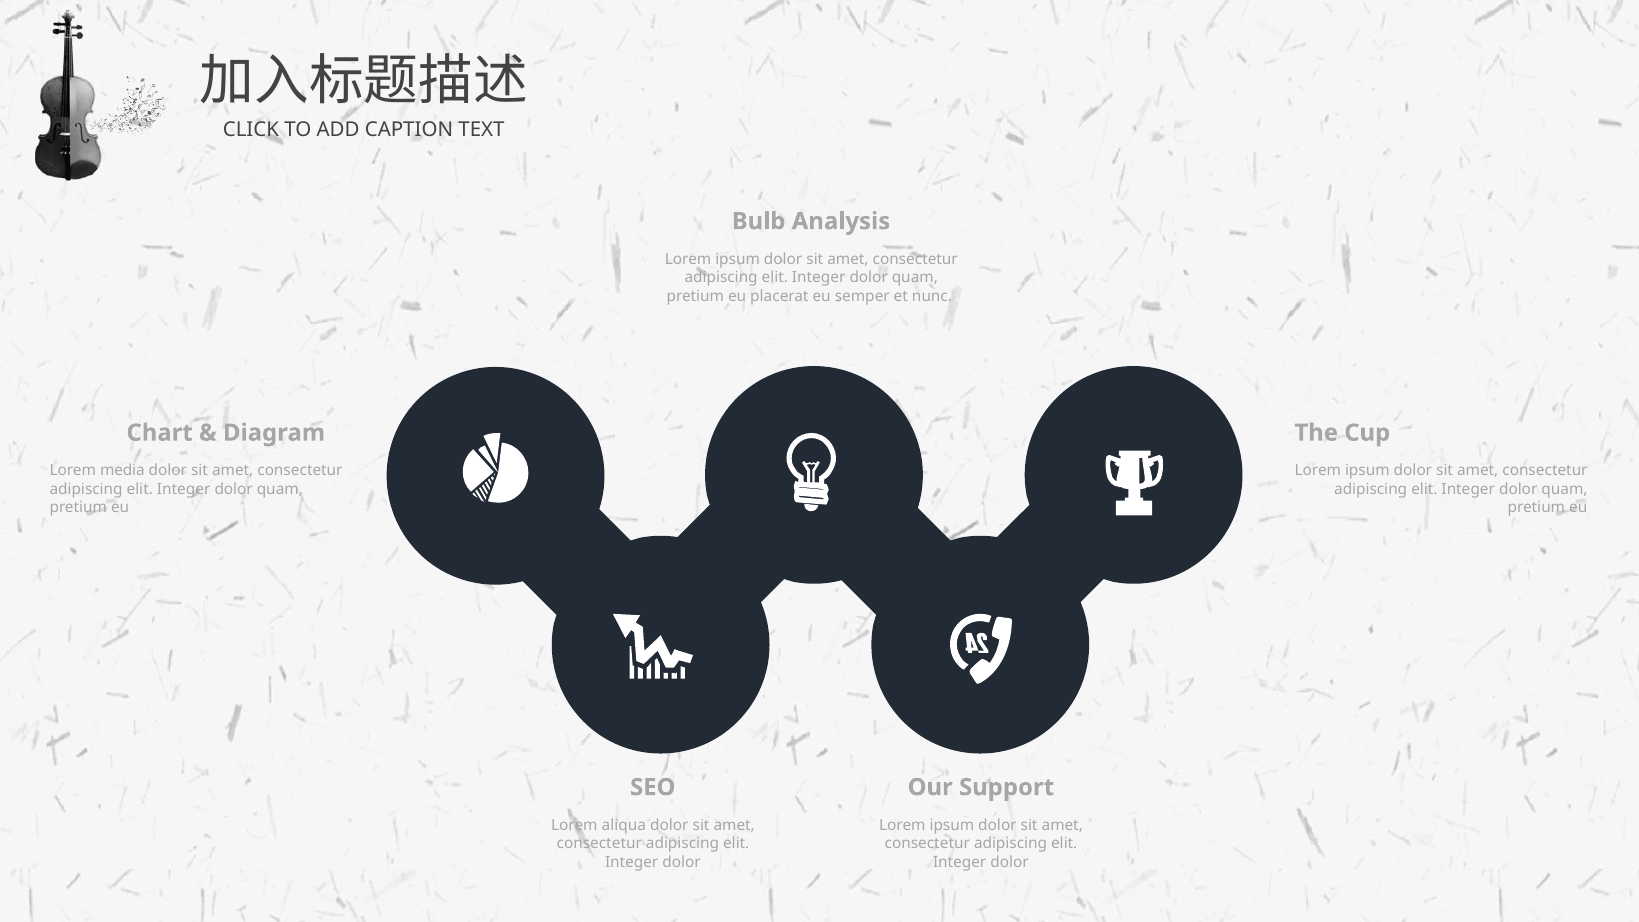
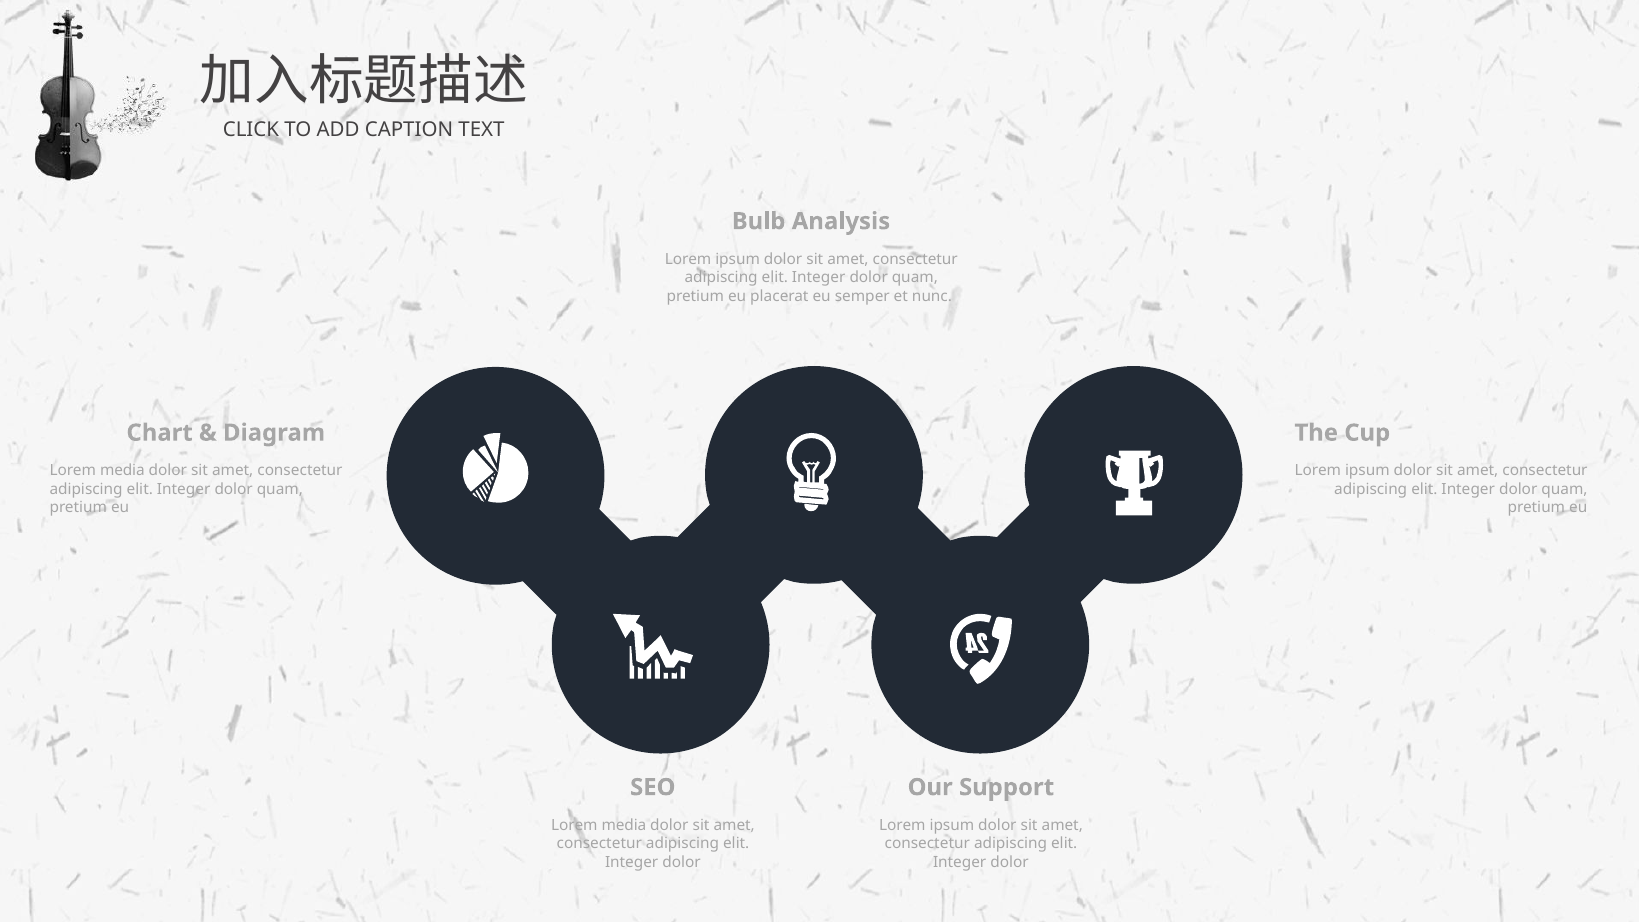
aliqua at (624, 825): aliqua -> media
